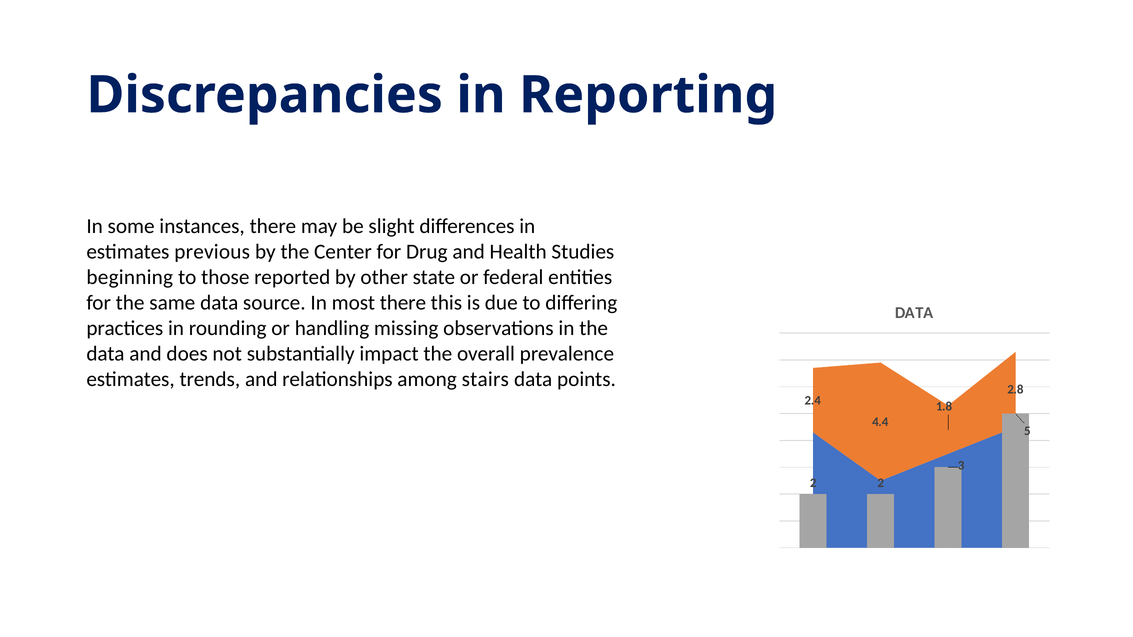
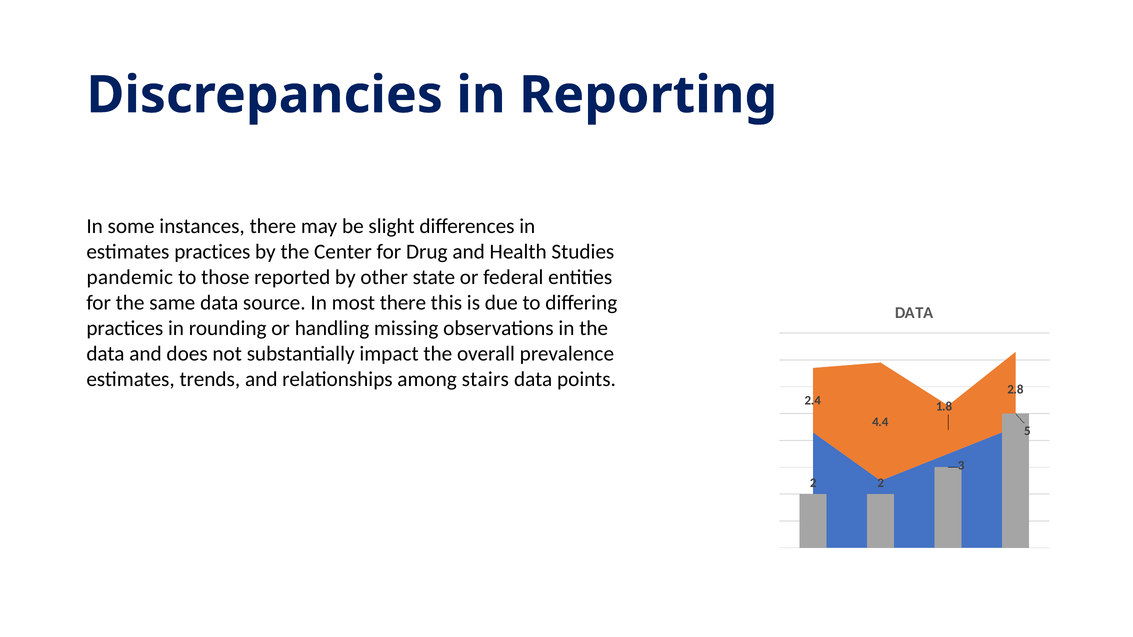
estimates previous: previous -> practices
beginning: beginning -> pandemic
